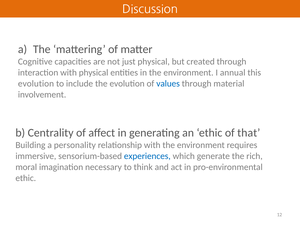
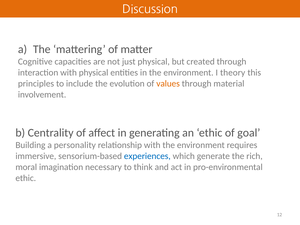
annual: annual -> theory
evolution at (36, 84): evolution -> principles
values colour: blue -> orange
that: that -> goal
